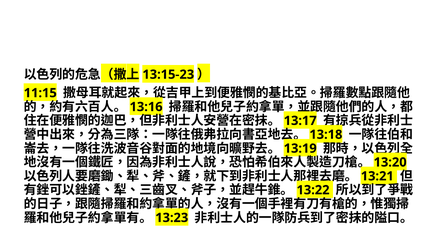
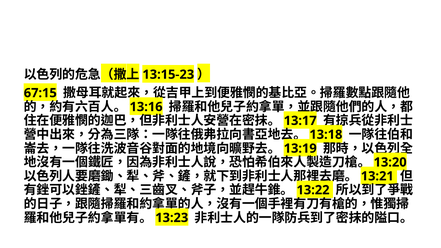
11:15: 11:15 -> 67:15
